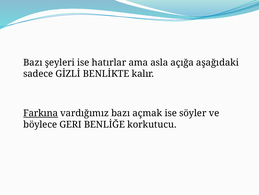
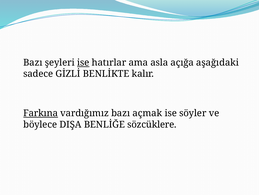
ise at (83, 62) underline: none -> present
GERI: GERI -> DIŞA
korkutucu: korkutucu -> sözcüklere
